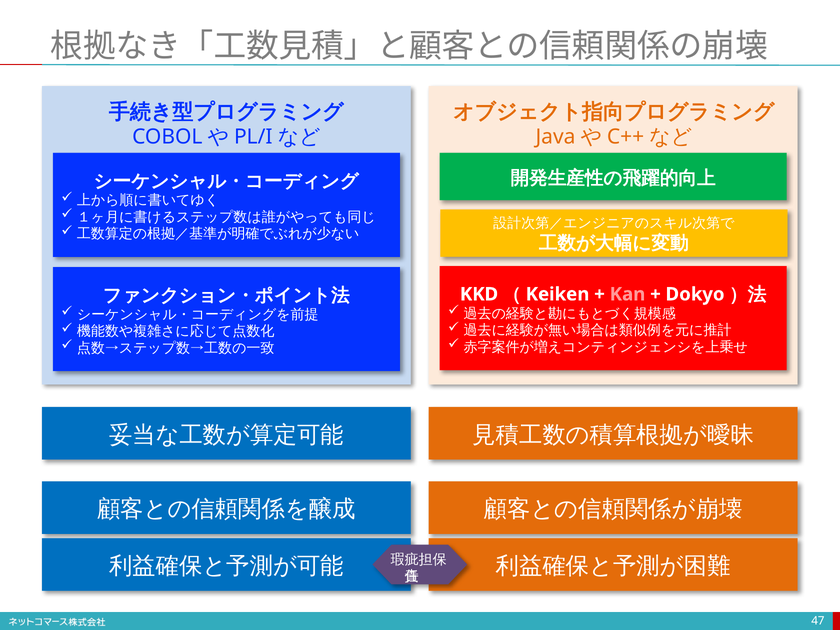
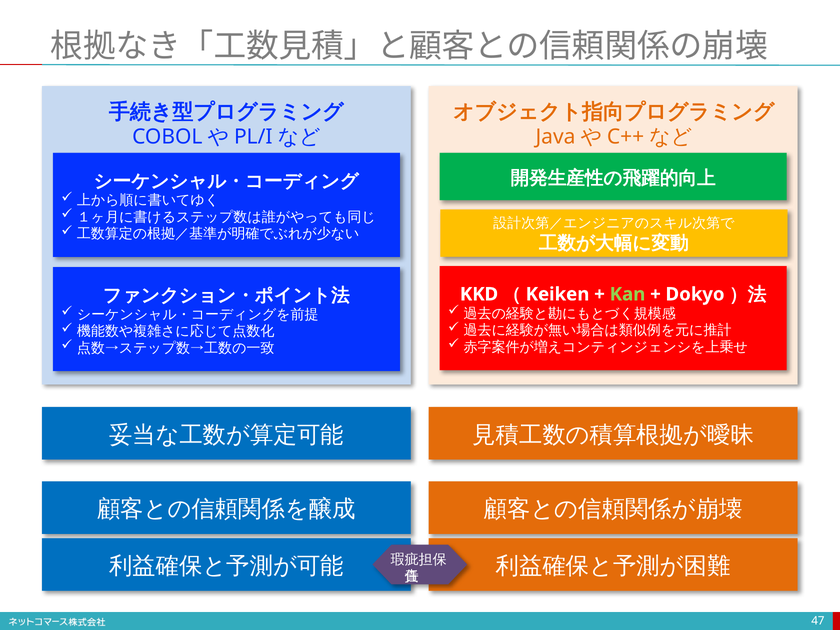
Kan colour: pink -> light green
